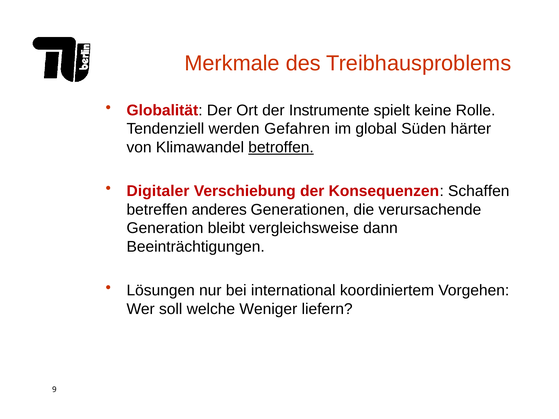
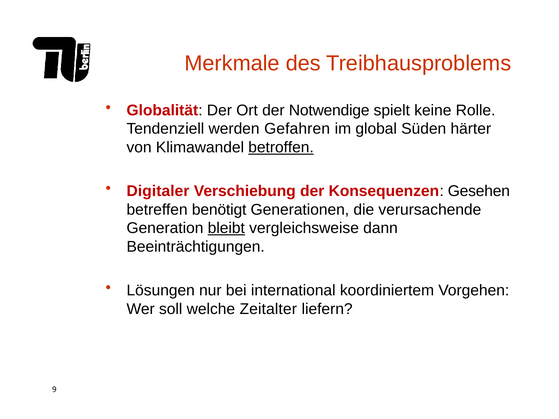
Instrumente: Instrumente -> Notwendige
Schaffen: Schaffen -> Gesehen
anderes: anderes -> benötigt
bleibt underline: none -> present
Weniger: Weniger -> Zeitalter
